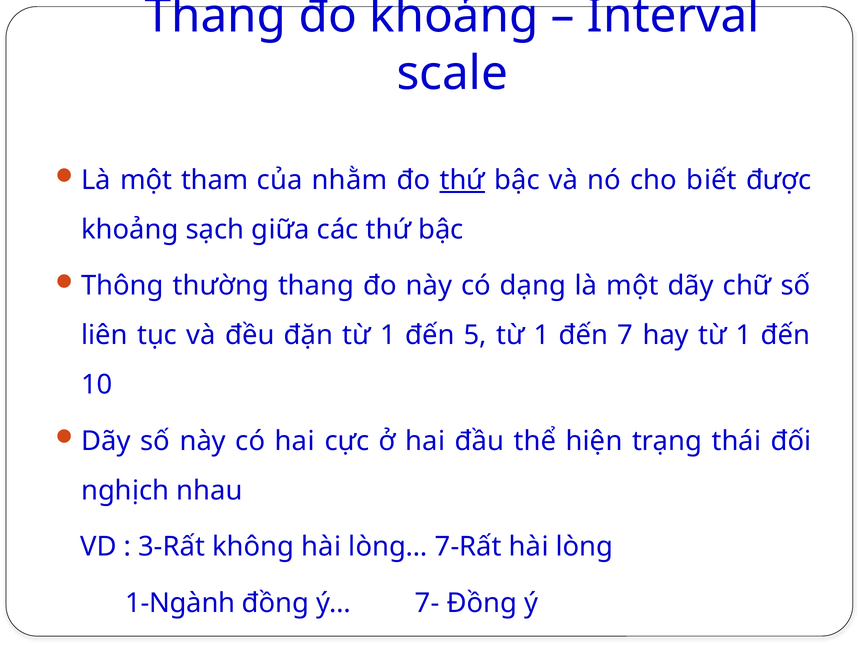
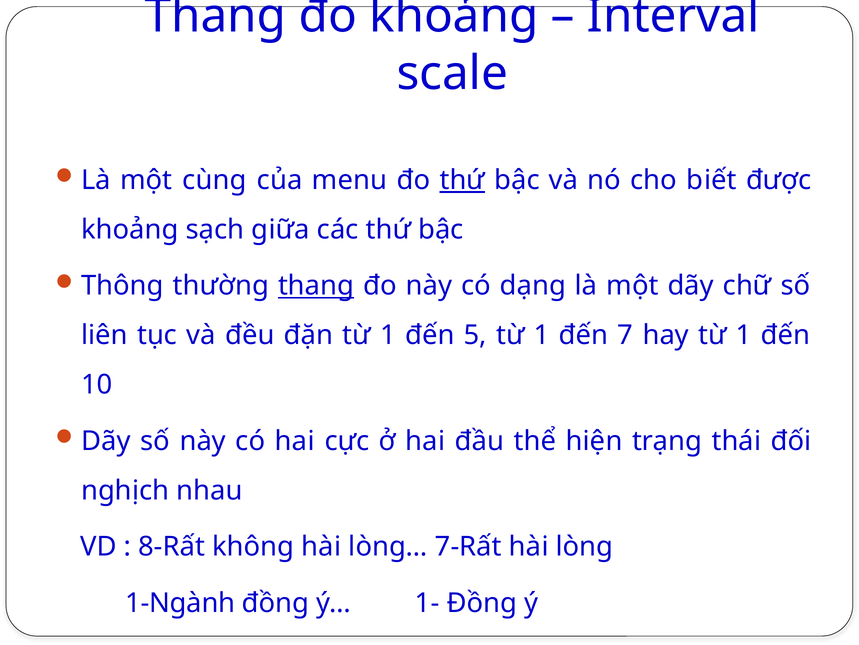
tham: tham -> cùng
nhằm: nhằm -> menu
thang at (316, 286) underline: none -> present
3-Rất: 3-Rất -> 8-Rất
7-: 7- -> 1-
